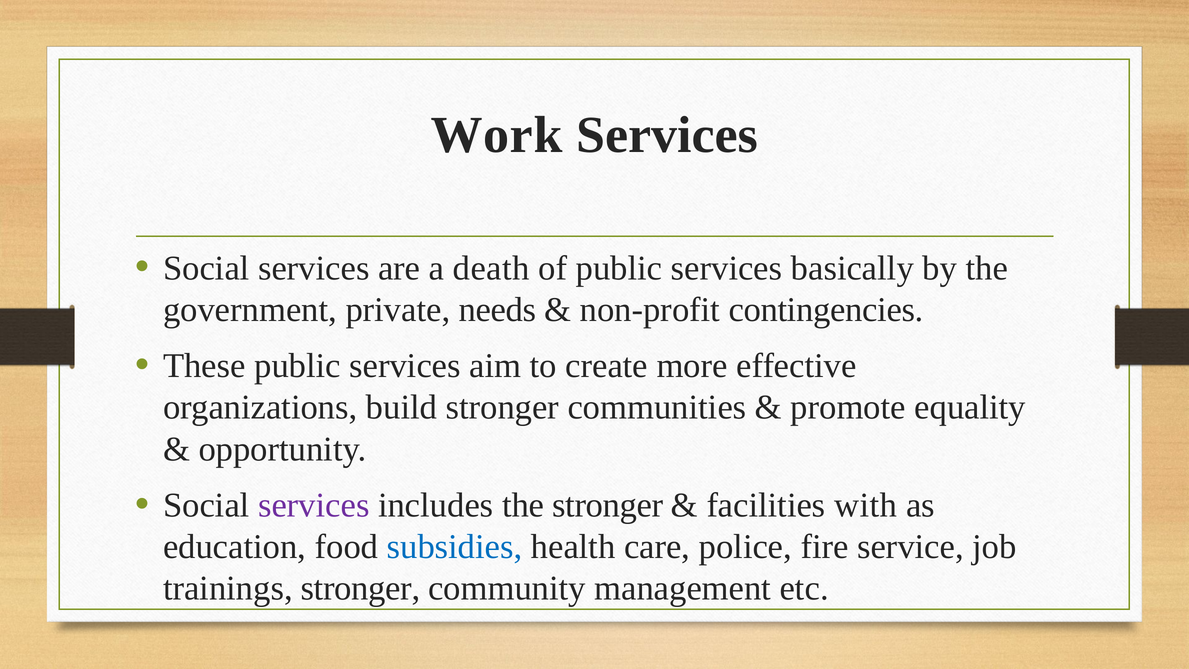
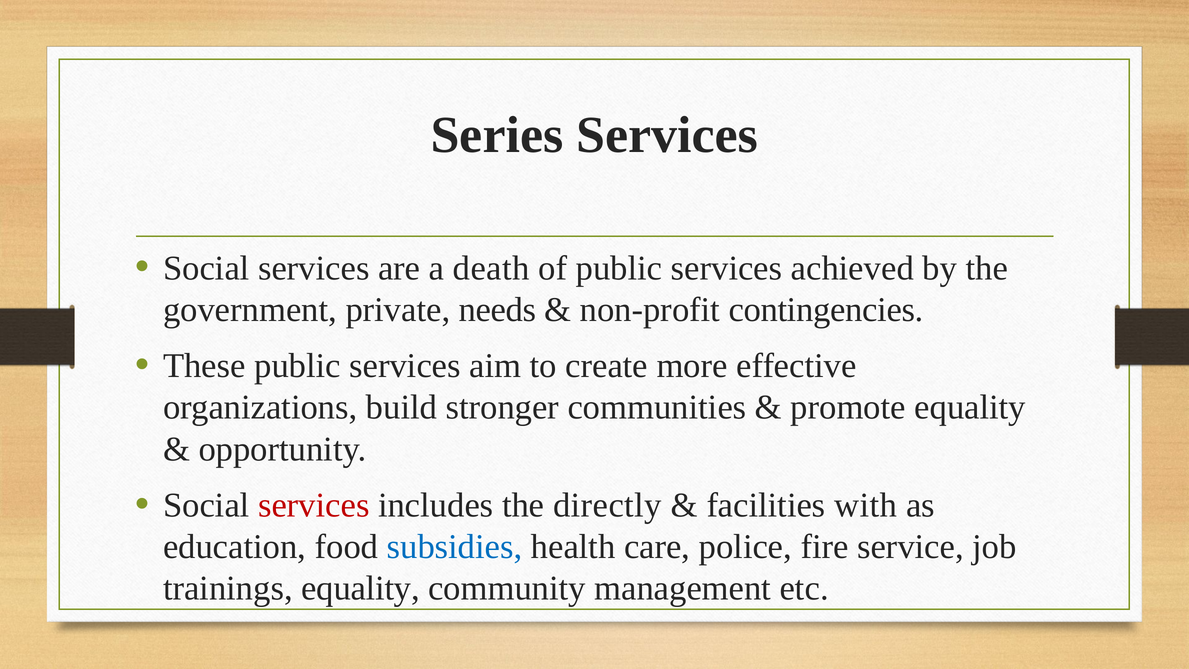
Work: Work -> Series
basically: basically -> achieved
services at (314, 505) colour: purple -> red
the stronger: stronger -> directly
trainings stronger: stronger -> equality
